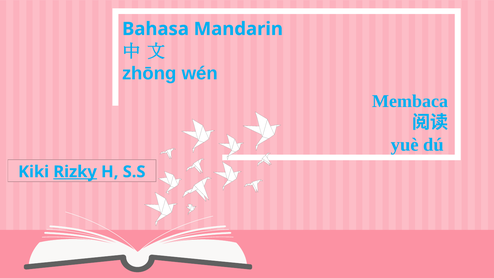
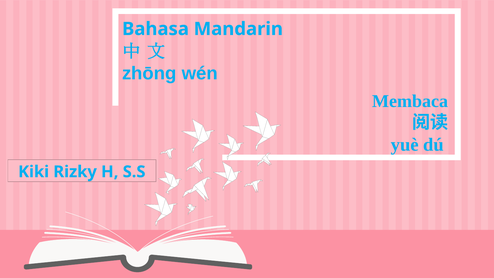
Rizky underline: present -> none
